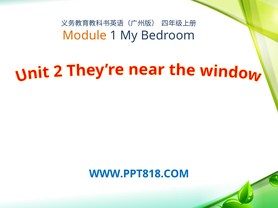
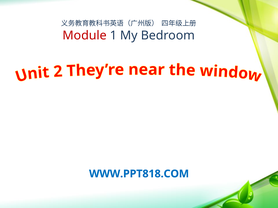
Module colour: orange -> red
